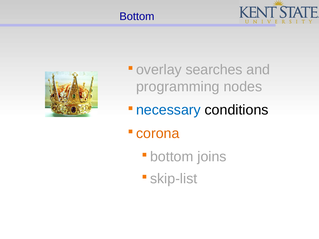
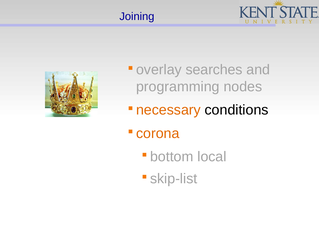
Bottom at (137, 16): Bottom -> Joining
necessary colour: blue -> orange
joins: joins -> local
